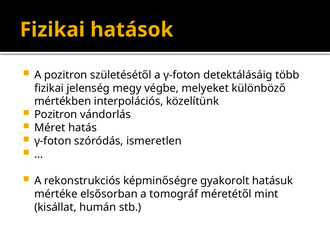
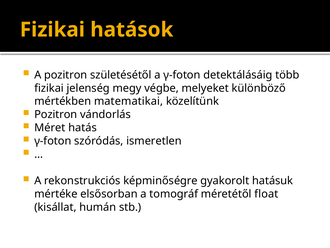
interpolációs: interpolációs -> matematikai
mint: mint -> float
